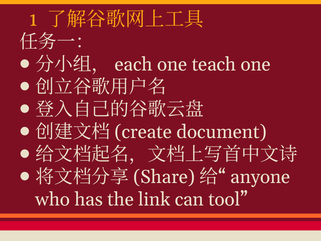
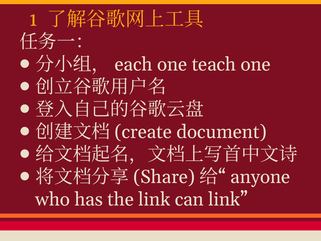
can tool: tool -> link
